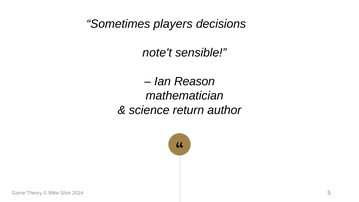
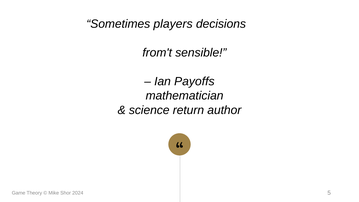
note't: note't -> from't
Reason: Reason -> Payoffs
